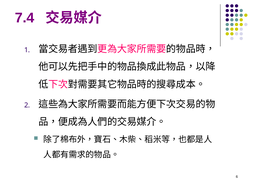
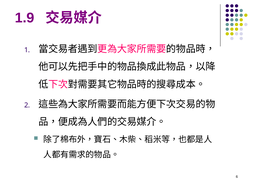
7.4: 7.4 -> 1.9
